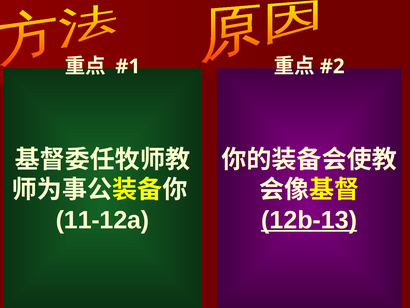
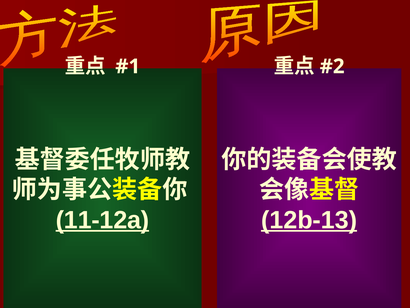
11-12a underline: none -> present
